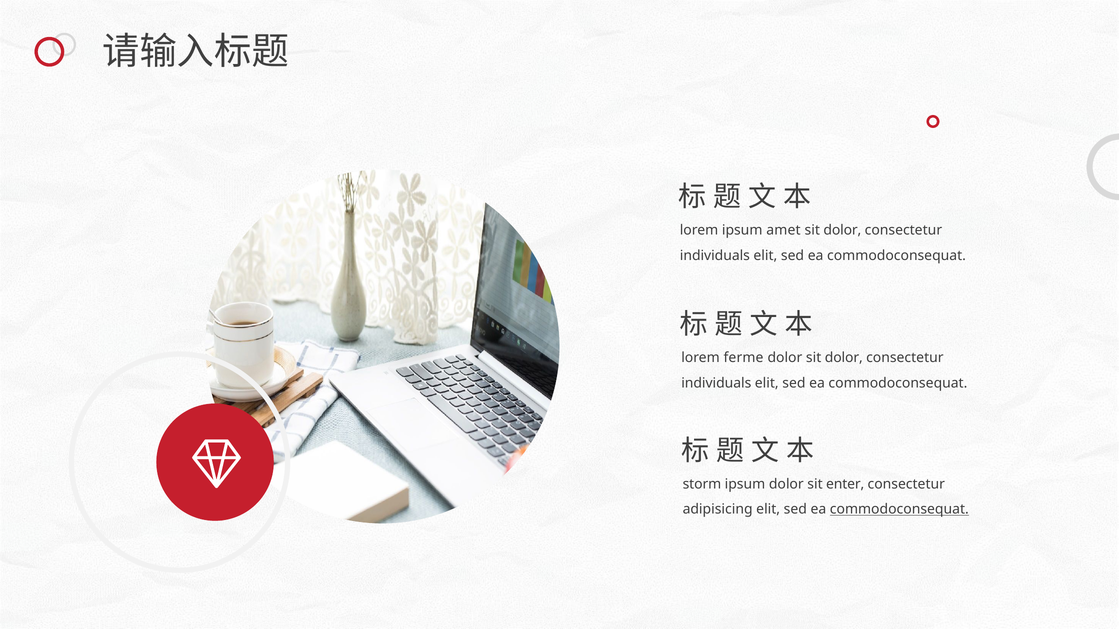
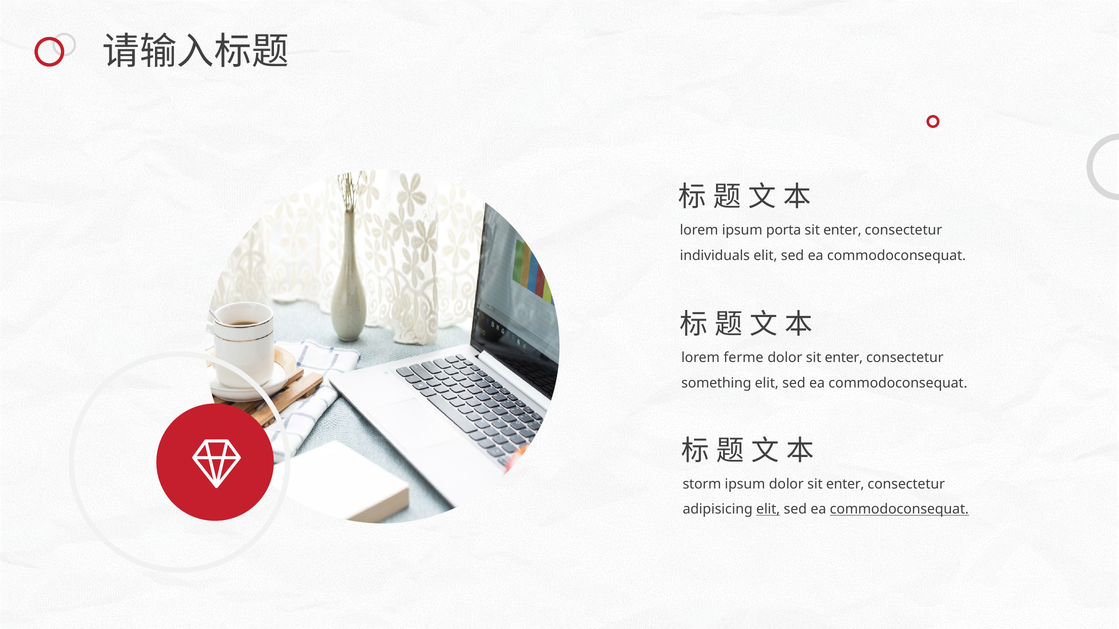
amet: amet -> porta
dolor at (842, 230): dolor -> enter
dolor at (844, 358): dolor -> enter
individuals at (716, 383): individuals -> something
elit at (768, 510) underline: none -> present
